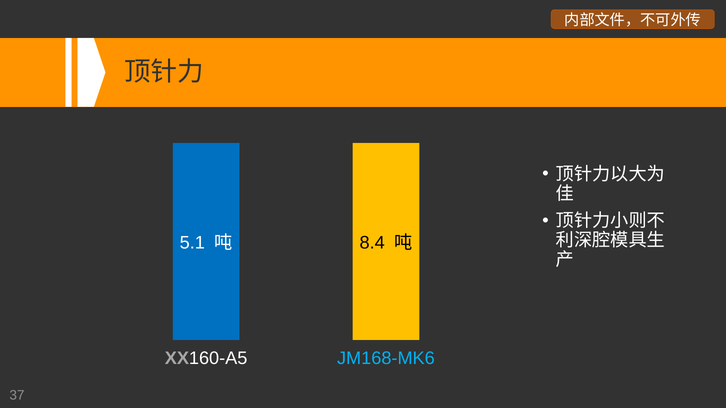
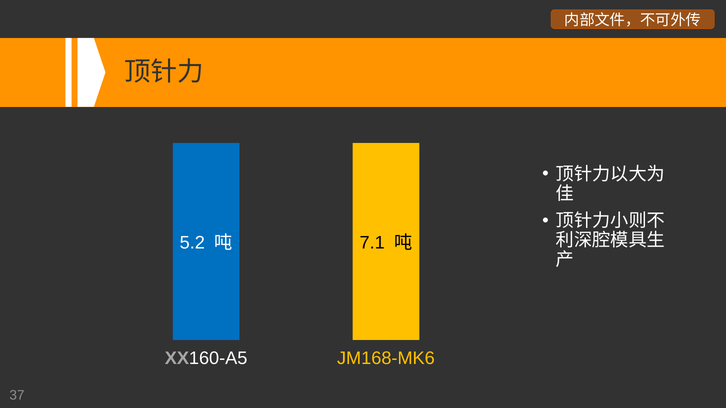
5.1: 5.1 -> 5.2
8.4: 8.4 -> 7.1
JM168-MK6 colour: light blue -> yellow
